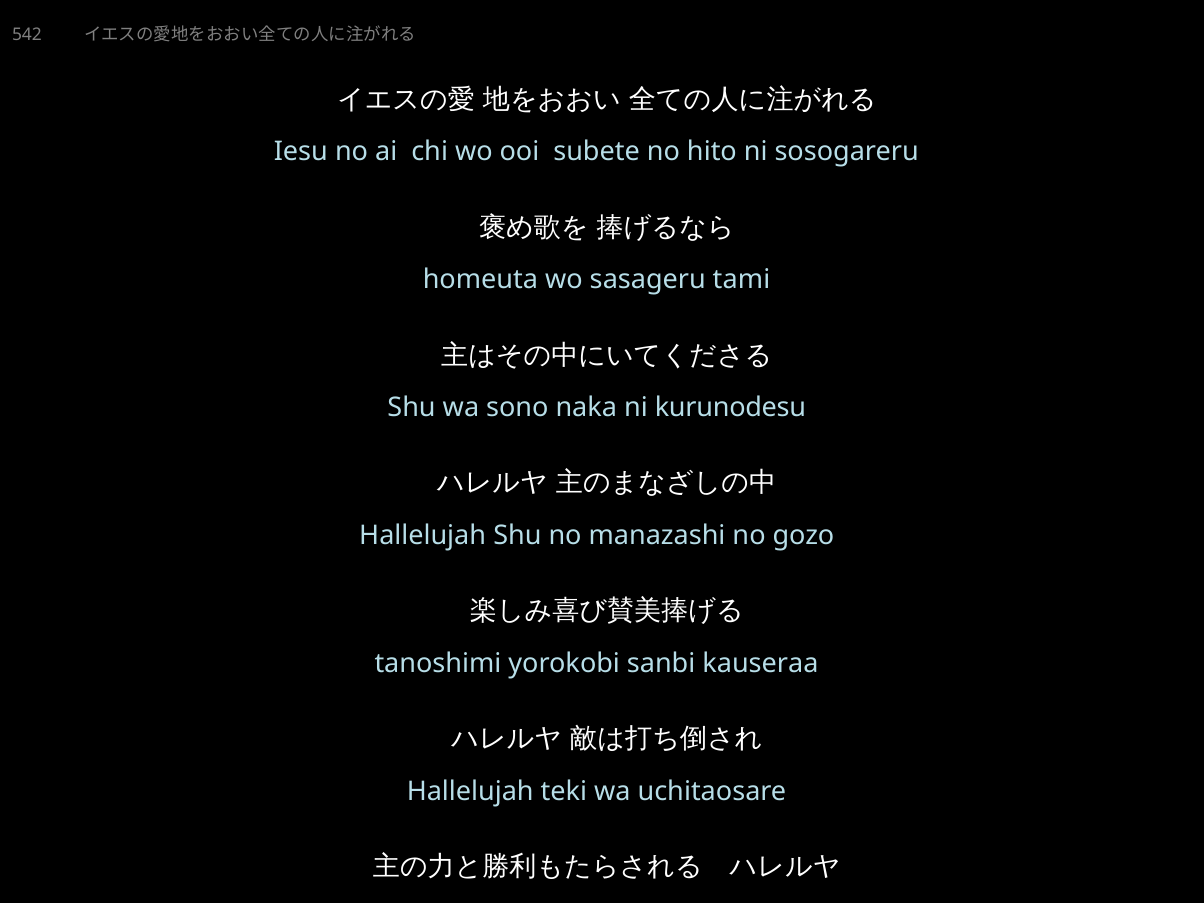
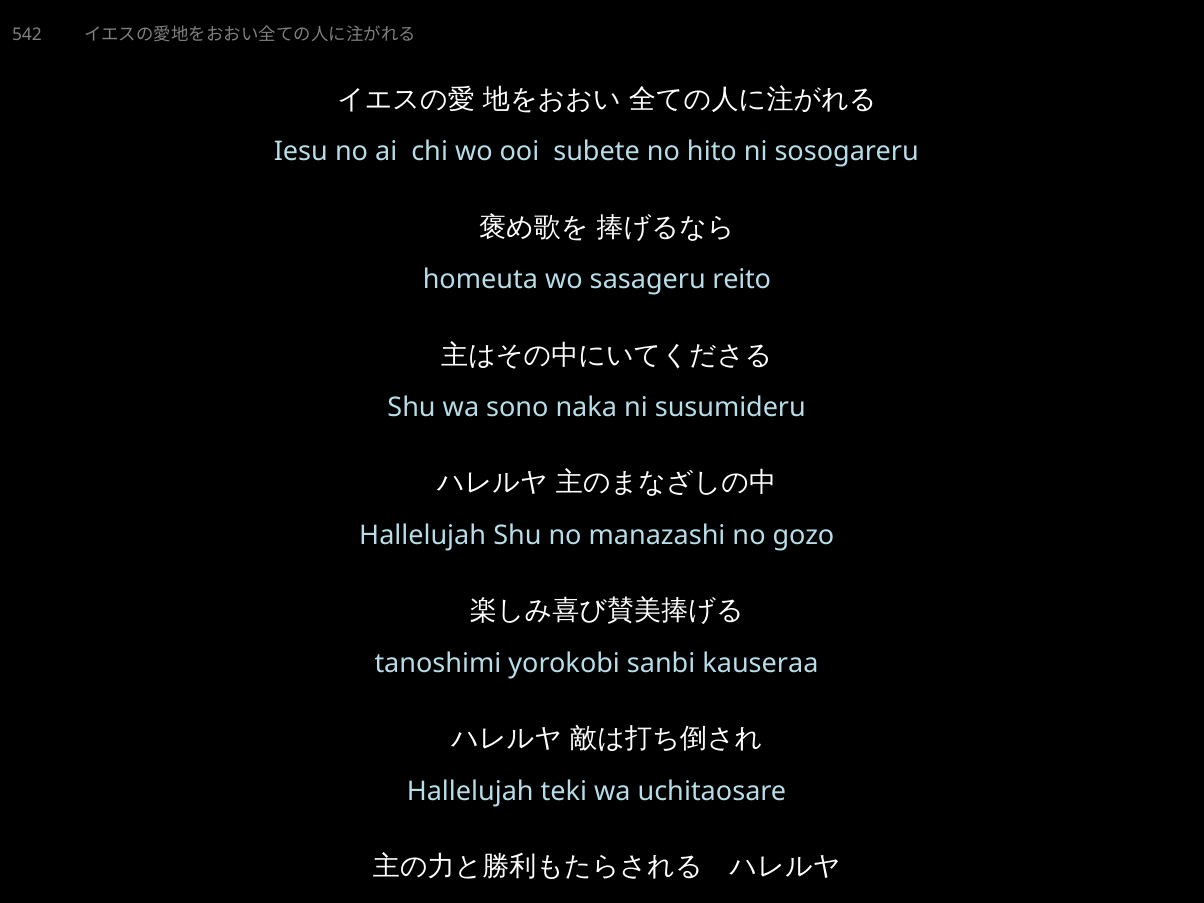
tami: tami -> reito
kurunodesu: kurunodesu -> susumideru
